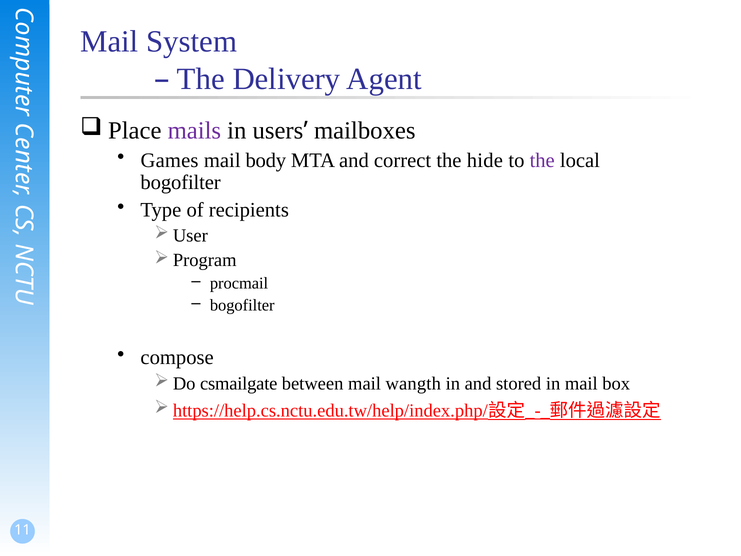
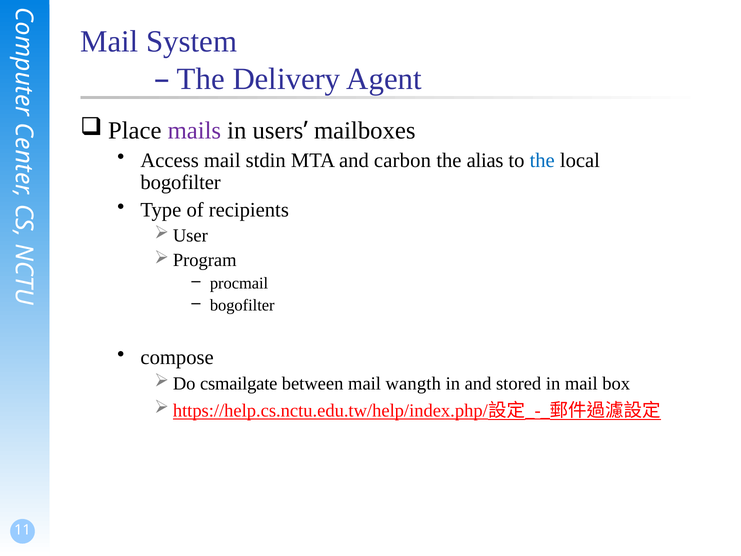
Games: Games -> Access
body: body -> stdin
correct: correct -> carbon
hide: hide -> alias
the at (542, 160) colour: purple -> blue
